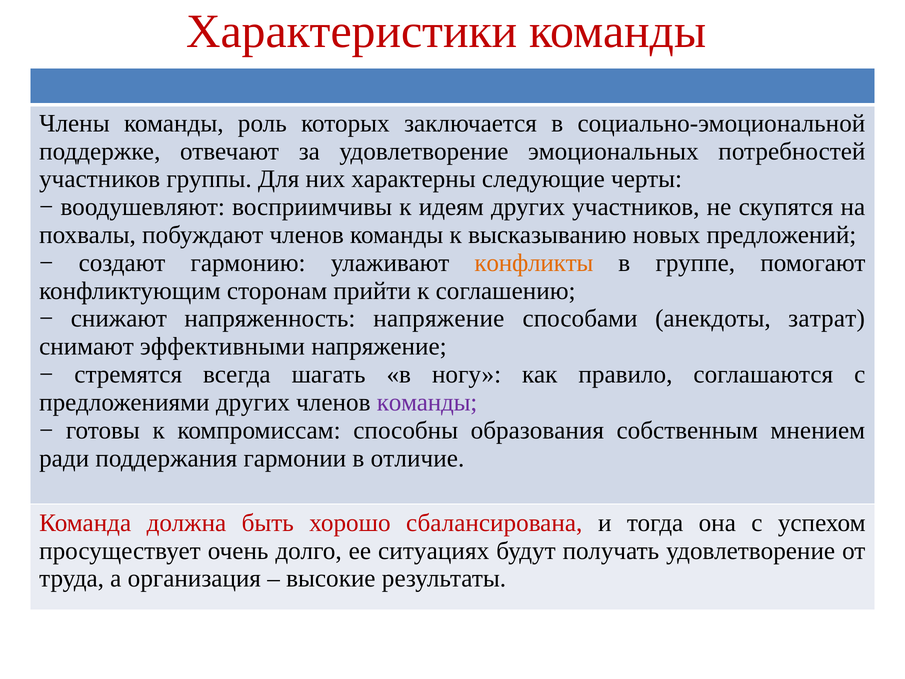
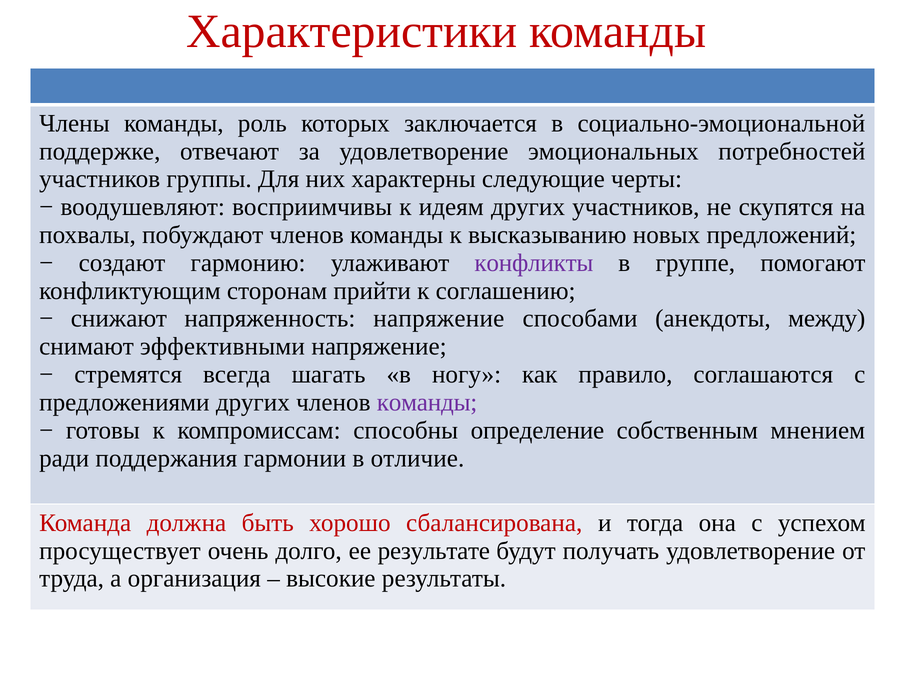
конфликты colour: orange -> purple
затрат: затрат -> между
образования: образования -> определение
ситуациях: ситуациях -> результате
